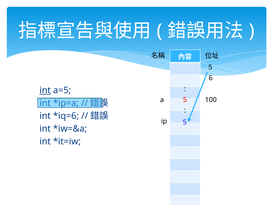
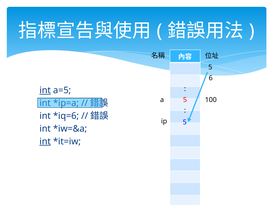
int at (45, 141) underline: none -> present
